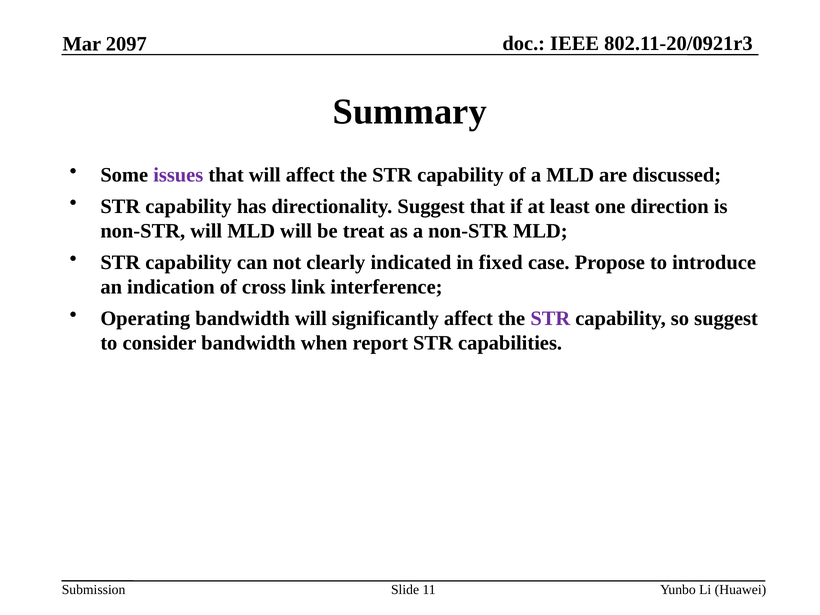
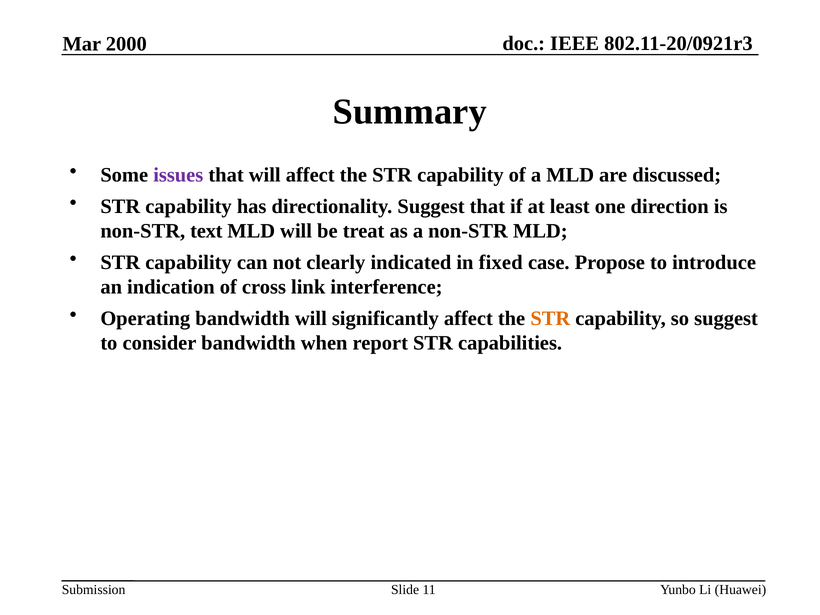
2097: 2097 -> 2000
non-STR will: will -> text
STR at (550, 319) colour: purple -> orange
